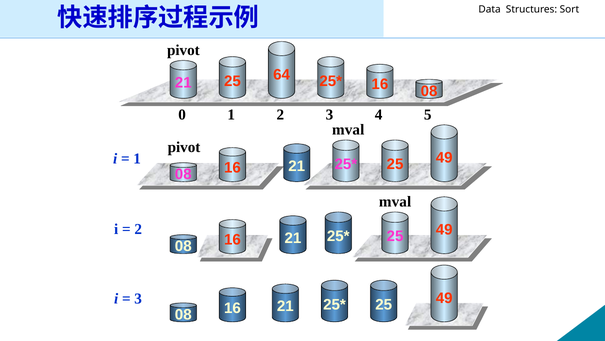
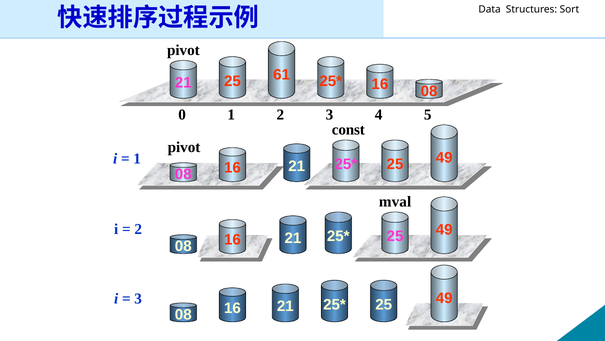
64: 64 -> 61
mval at (348, 129): mval -> const
